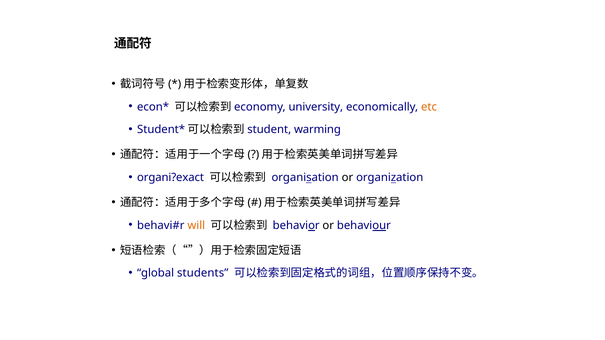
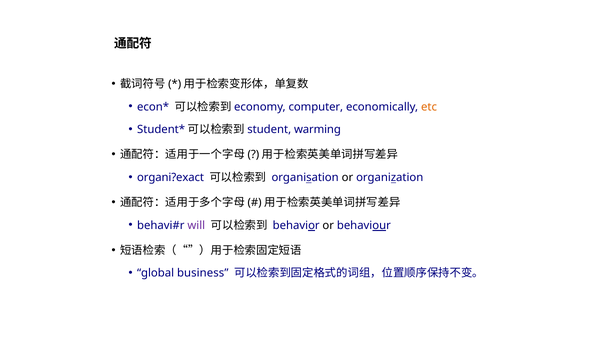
university: university -> computer
will colour: orange -> purple
students: students -> business
